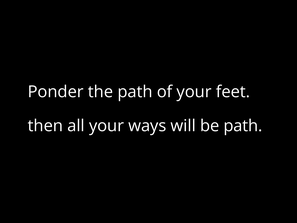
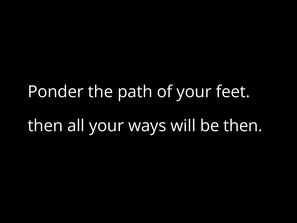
be path: path -> then
